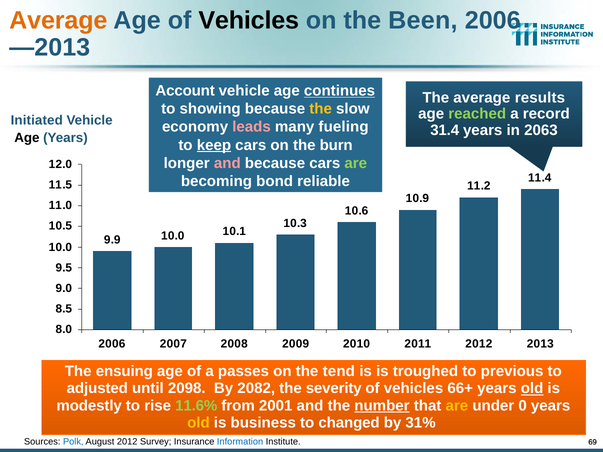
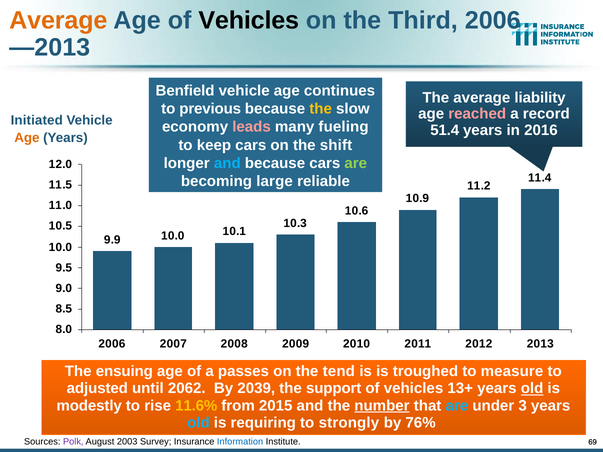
Been: Been -> Third
Account: Account -> Benfield
continues underline: present -> none
results: results -> liability
showing: showing -> previous
reached colour: light green -> pink
31.4: 31.4 -> 51.4
2063: 2063 -> 2016
Age at (27, 138) colour: black -> orange
keep underline: present -> none
burn: burn -> shift
and at (227, 163) colour: pink -> light blue
bond: bond -> large
previous: previous -> measure
2098: 2098 -> 2062
2082: 2082 -> 2039
severity: severity -> support
66+: 66+ -> 13+
11.6% colour: light green -> yellow
2001: 2001 -> 2015
are at (457, 406) colour: yellow -> light blue
0: 0 -> 3
old at (198, 423) colour: yellow -> light blue
business: business -> requiring
changed: changed -> strongly
31%: 31% -> 76%
Polk colour: blue -> purple
August 2012: 2012 -> 2003
